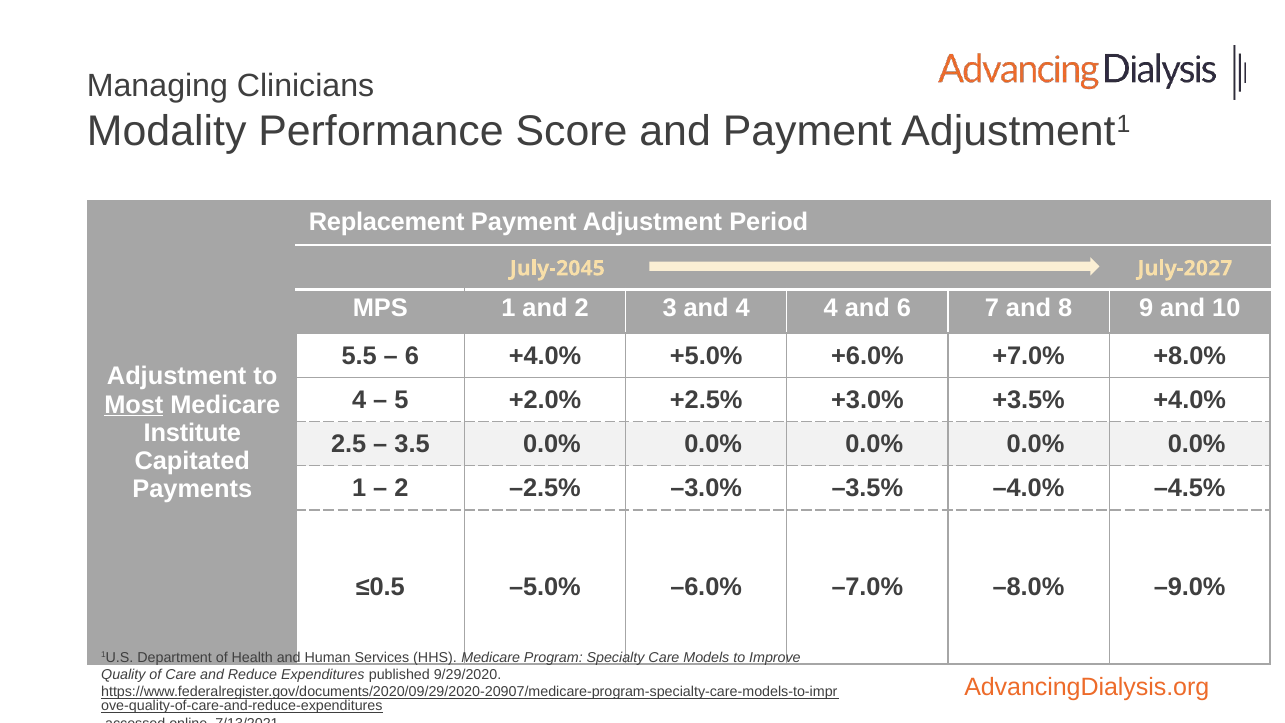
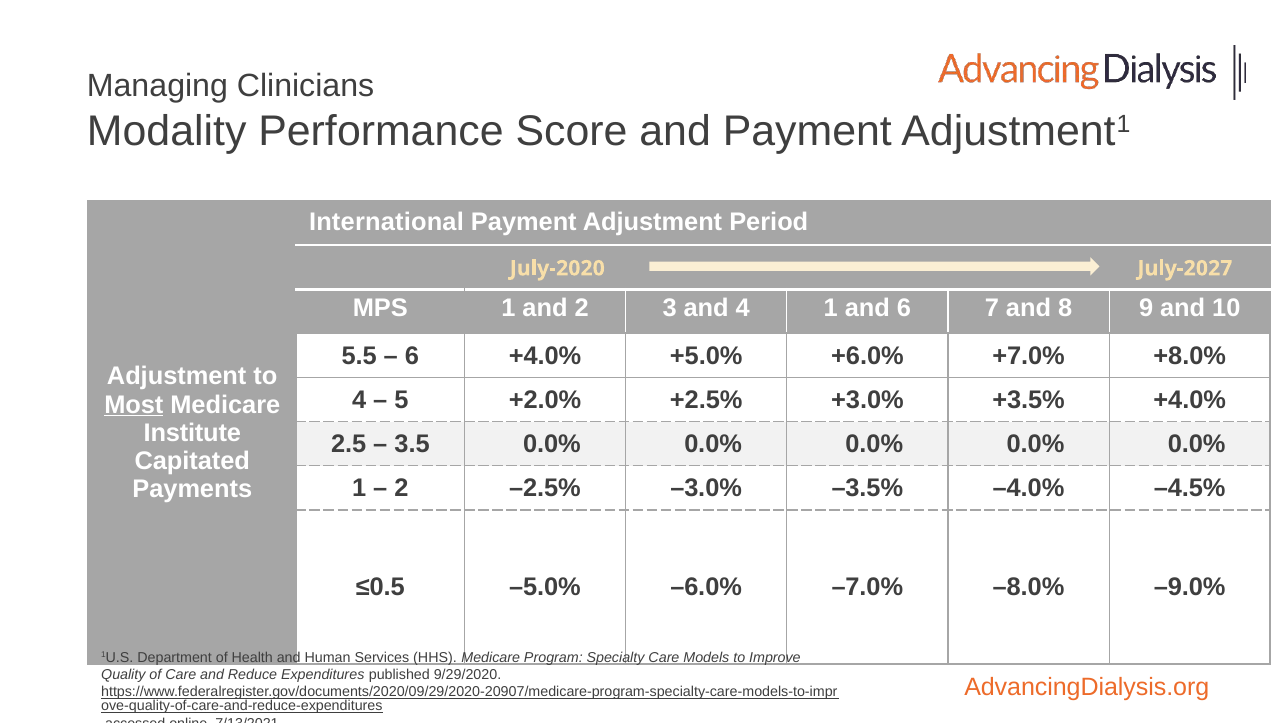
Replacement: Replacement -> International
July-2045: July-2045 -> July-2020
4 4: 4 -> 1
